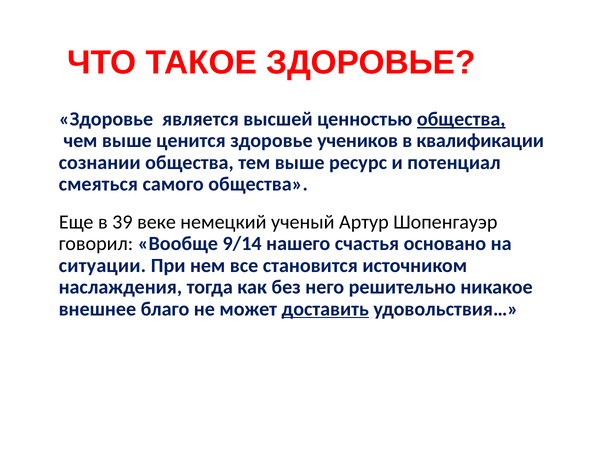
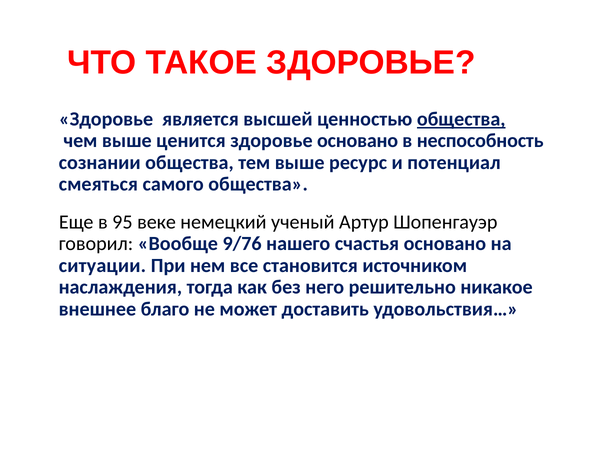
здоровье учеников: учеников -> основано
квалификации: квалификации -> неспособность
39: 39 -> 95
9/14: 9/14 -> 9/76
доставить underline: present -> none
